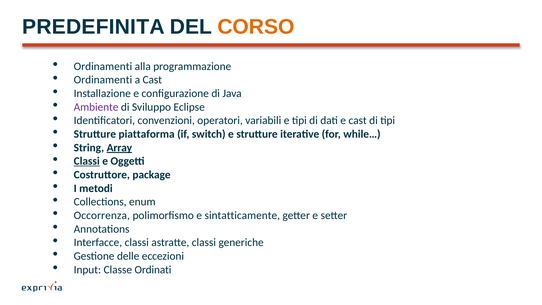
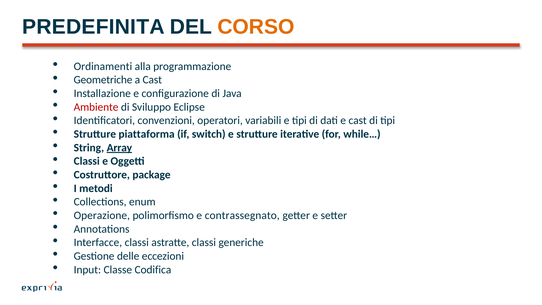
Ordinamenti at (103, 80): Ordinamenti -> Geometriche
Ambiente colour: purple -> red
Classi at (87, 161) underline: present -> none
Occorrenza: Occorrenza -> Operazione
sintatticamente: sintatticamente -> contrassegnato
Ordinati: Ordinati -> Codifica
